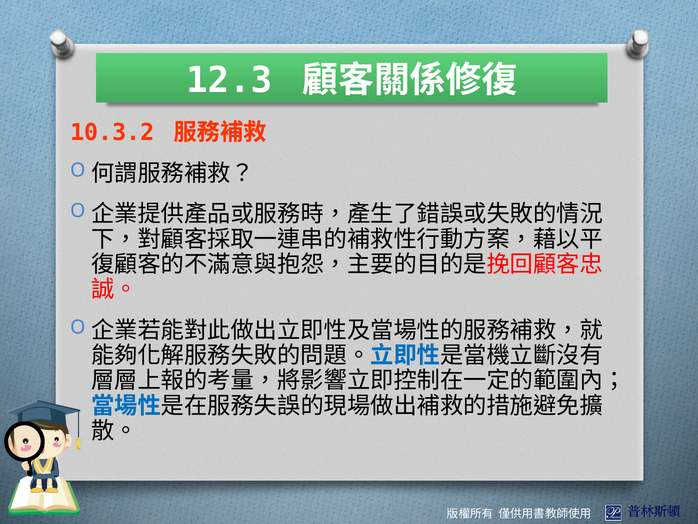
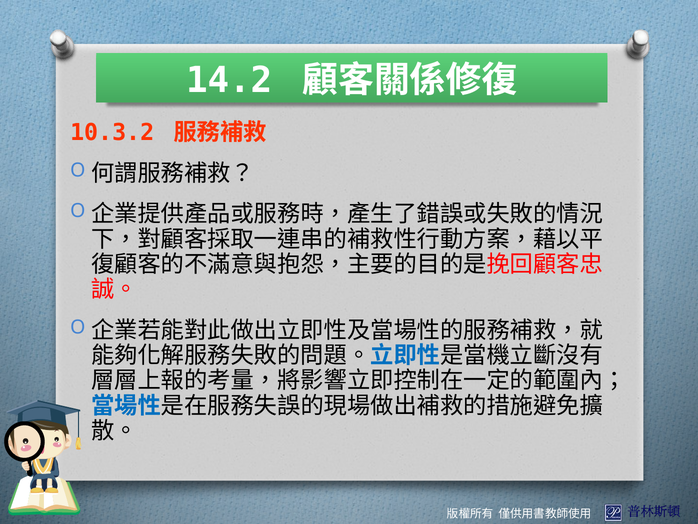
12.3: 12.3 -> 14.2
